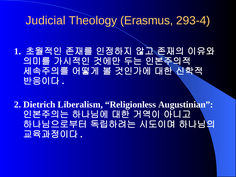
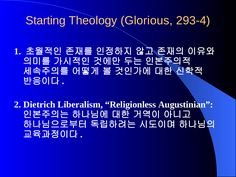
Judicial: Judicial -> Starting
Erasmus: Erasmus -> Glorious
